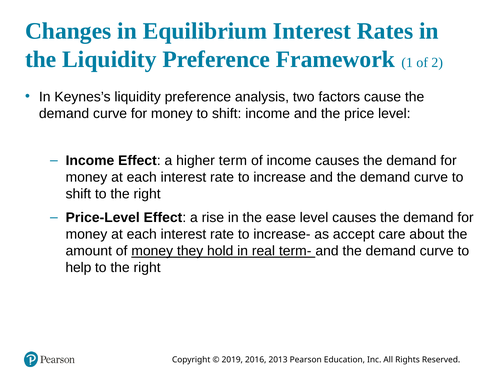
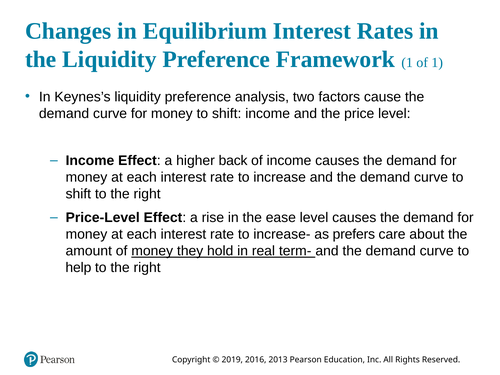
of 2: 2 -> 1
term: term -> back
accept: accept -> prefers
